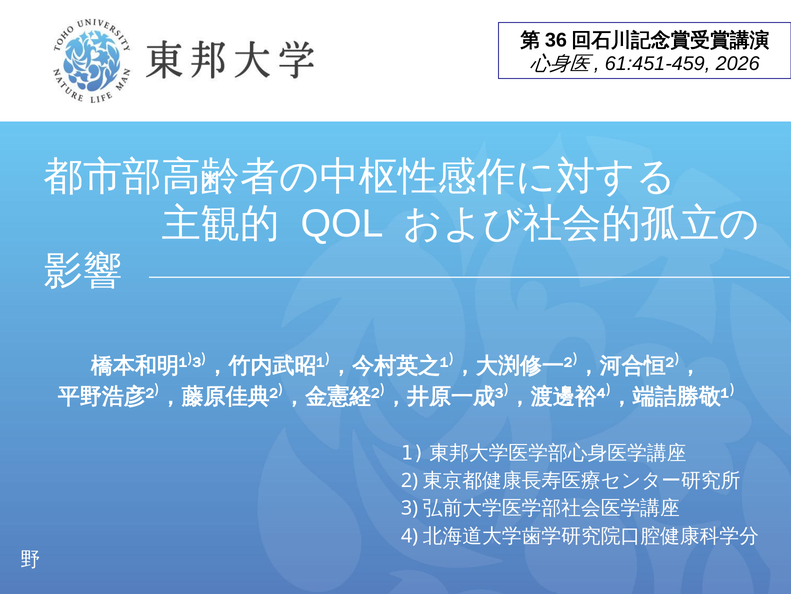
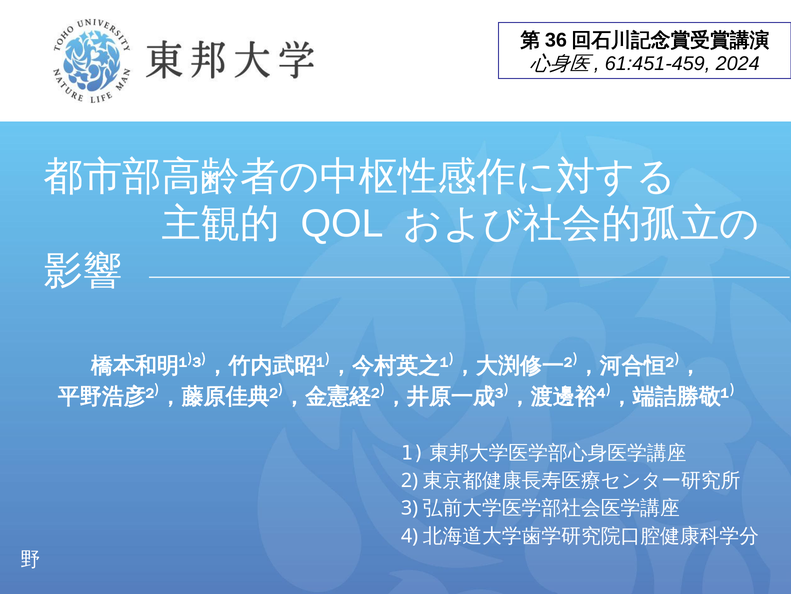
2026: 2026 -> 2024
